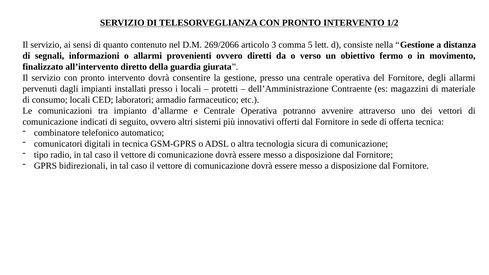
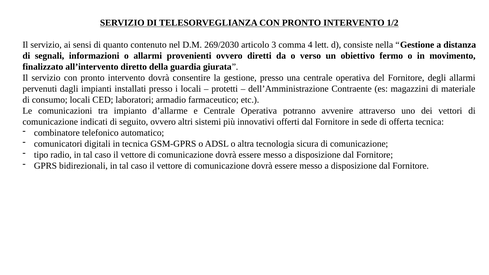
269/2066: 269/2066 -> 269/2030
5: 5 -> 4
